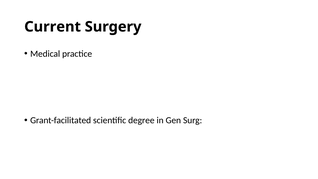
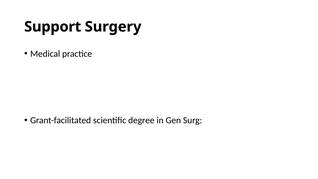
Current: Current -> Support
